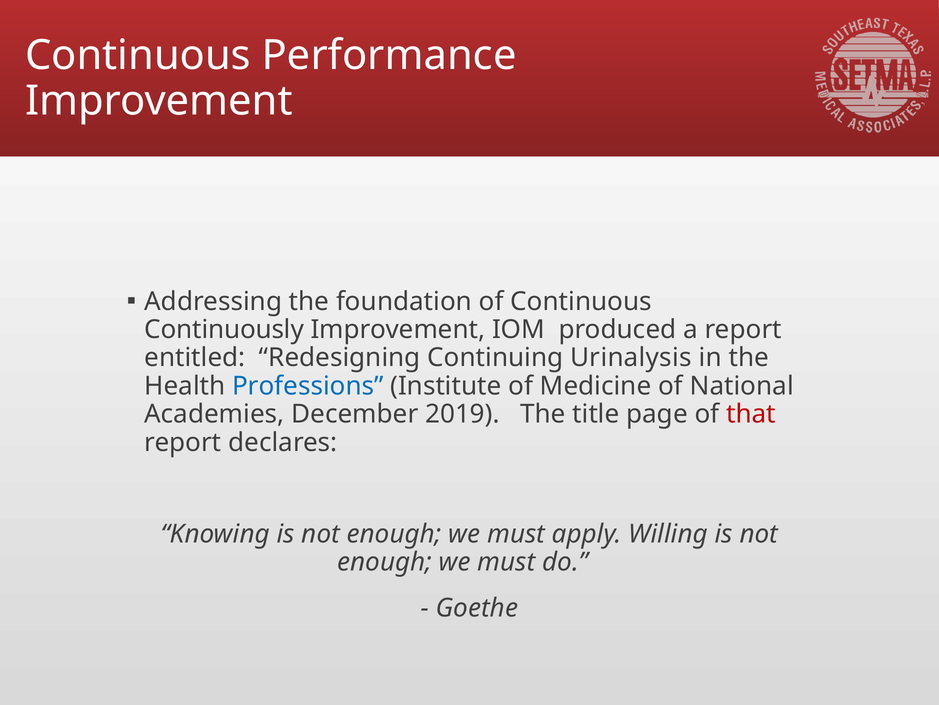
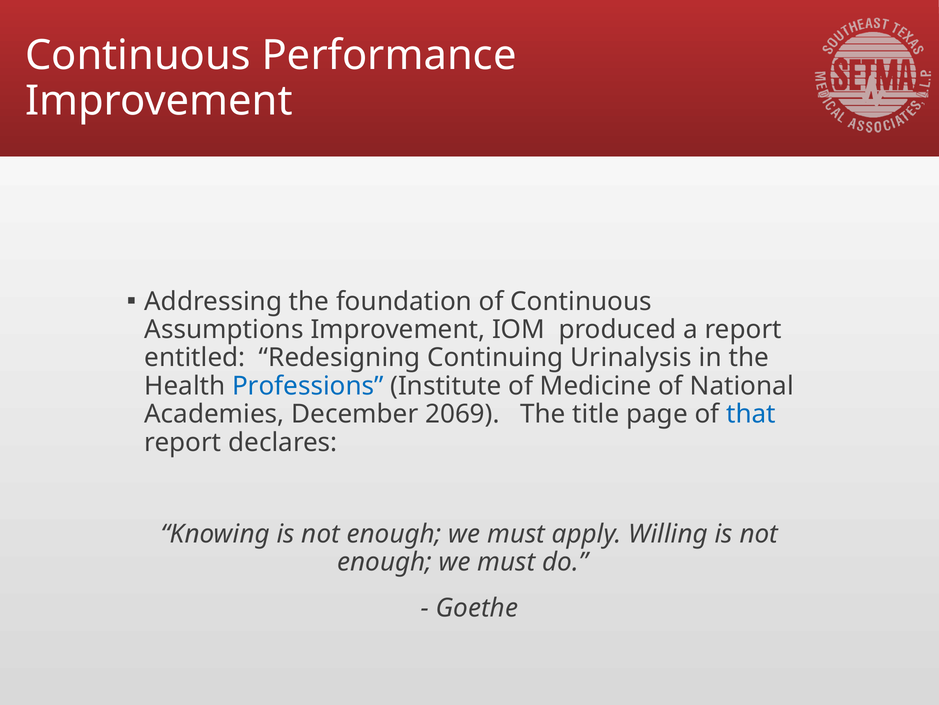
Continuously: Continuously -> Assumptions
2019: 2019 -> 2069
that colour: red -> blue
